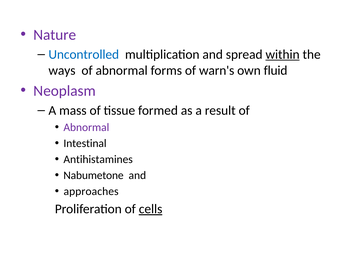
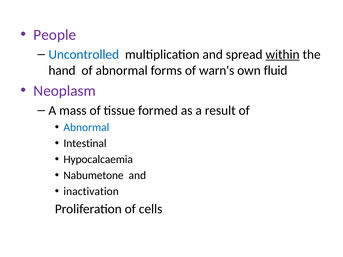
Nature: Nature -> People
ways: ways -> hand
Abnormal at (86, 128) colour: purple -> blue
Antihistamines: Antihistamines -> Hypocalcaemia
approaches: approaches -> inactivation
cells underline: present -> none
